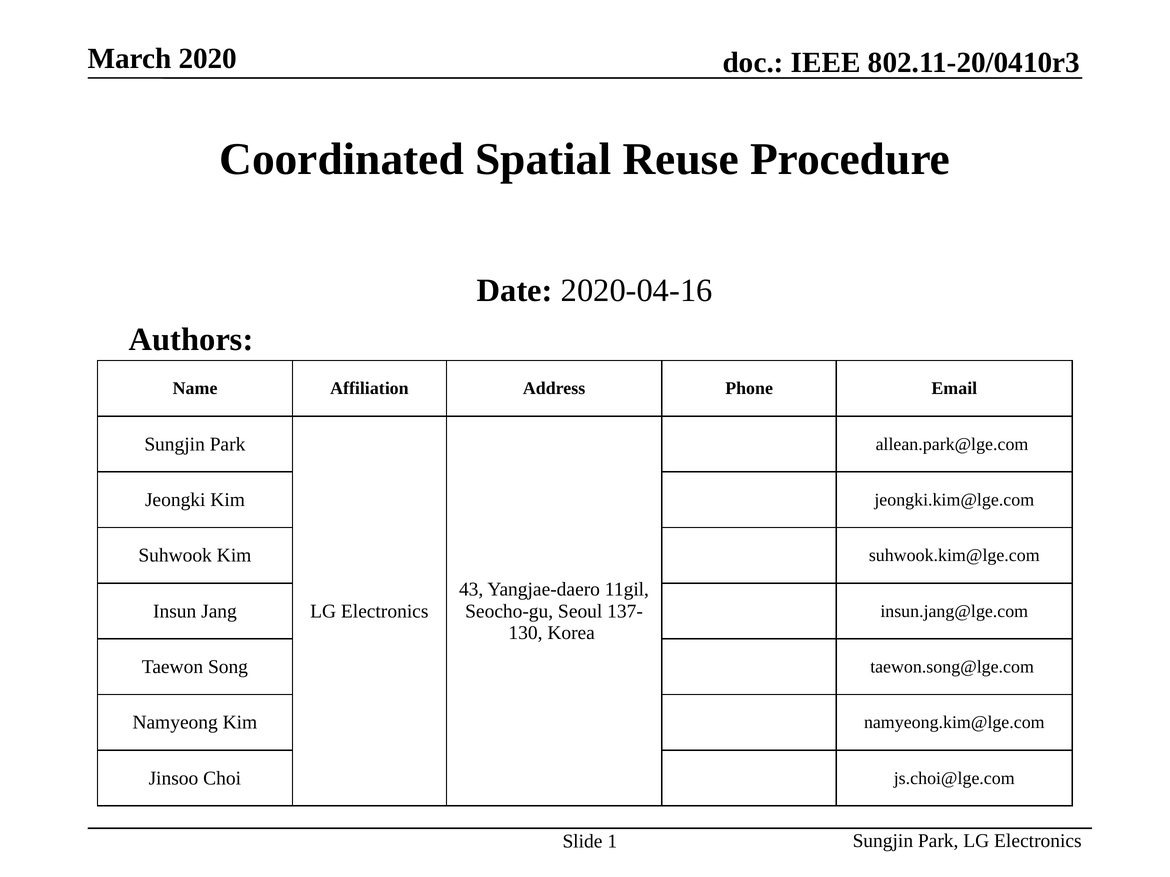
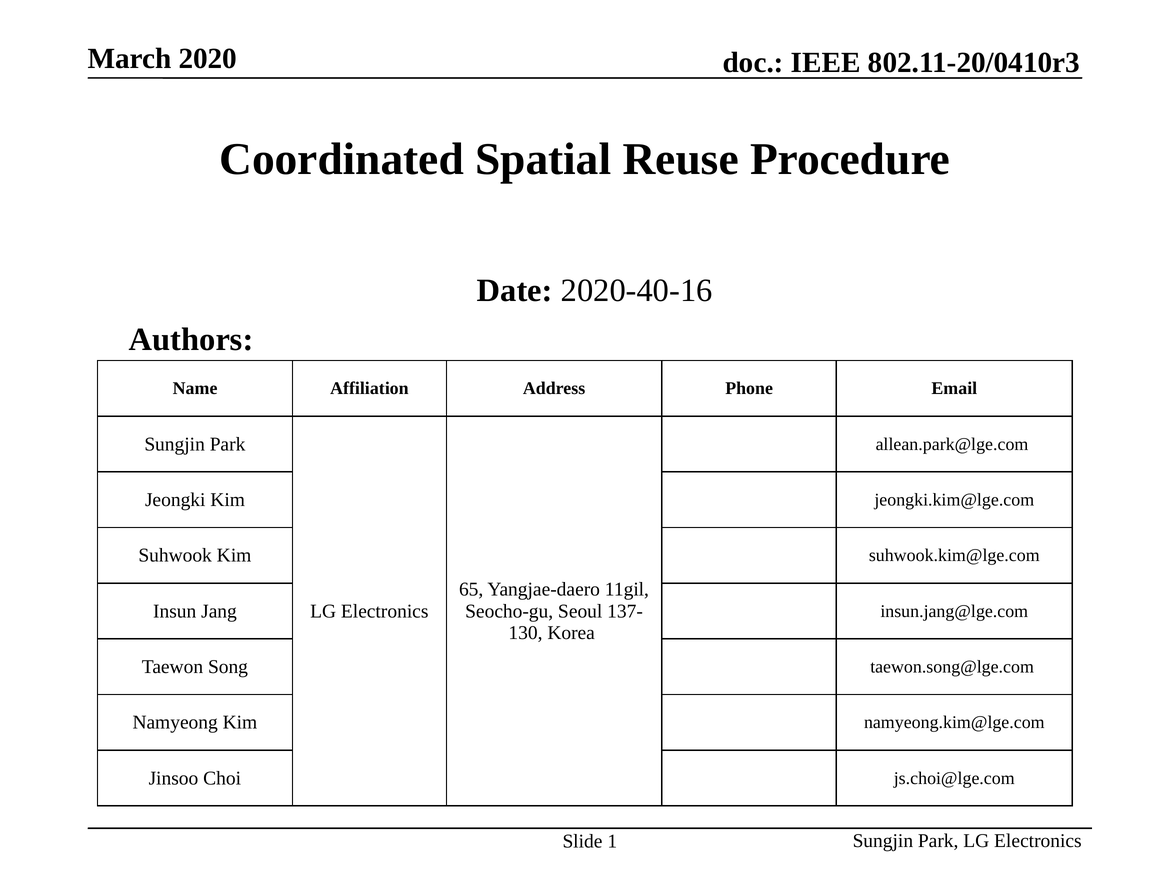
2020-04-16: 2020-04-16 -> 2020-40-16
43: 43 -> 65
